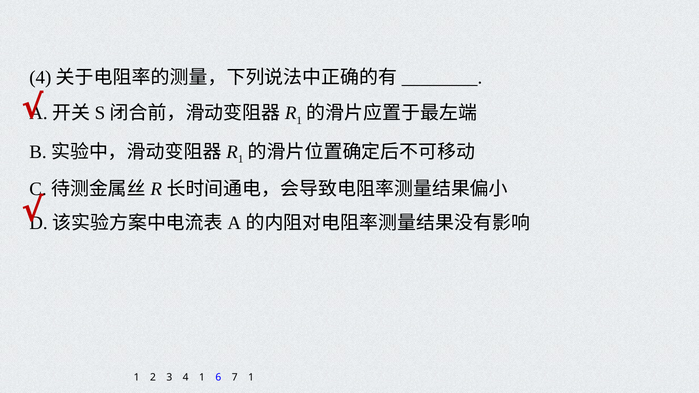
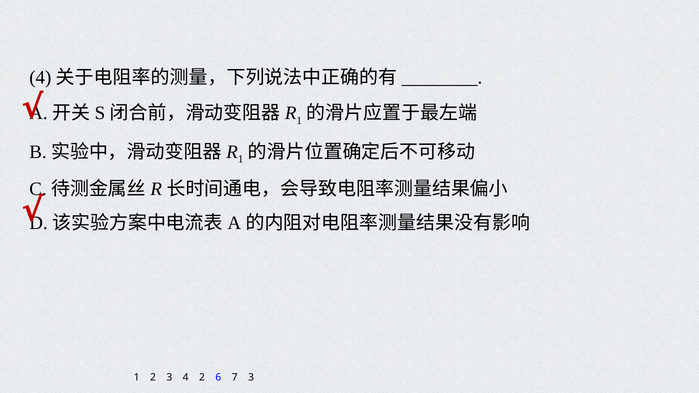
4 1: 1 -> 2
7 1: 1 -> 3
